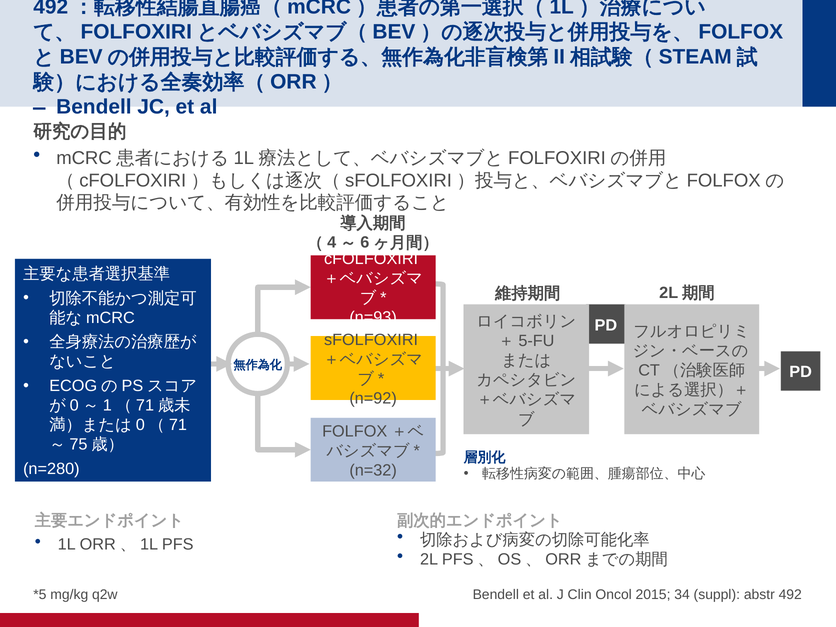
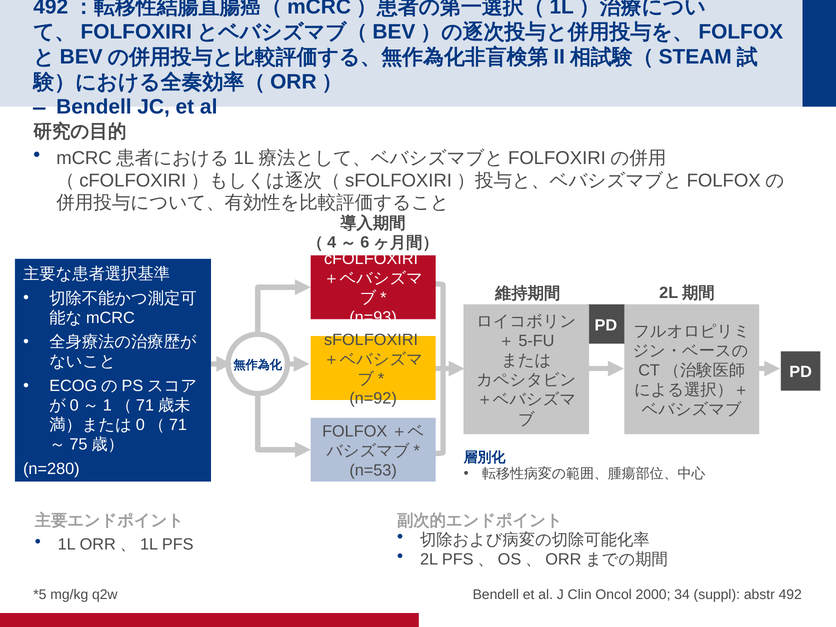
n=32: n=32 -> n=53
2015: 2015 -> 2000
